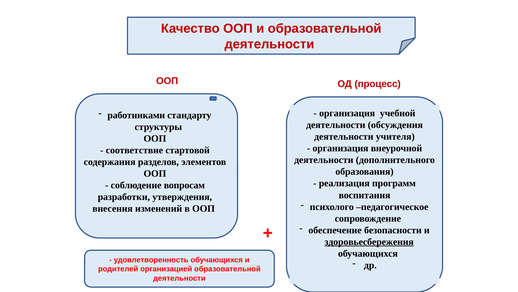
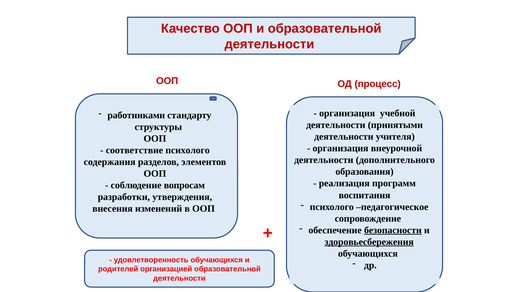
обсуждения: обсуждения -> принятыми
соответствие стартовой: стартовой -> психолого
безопасности underline: none -> present
